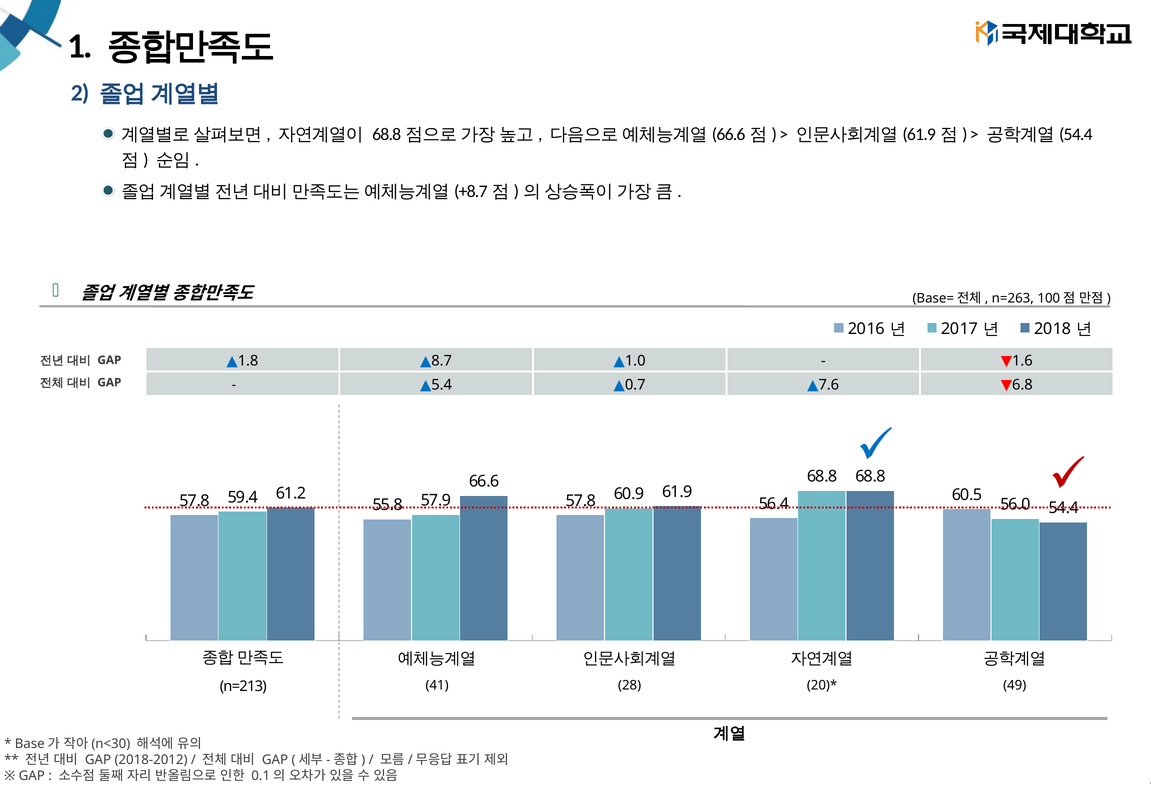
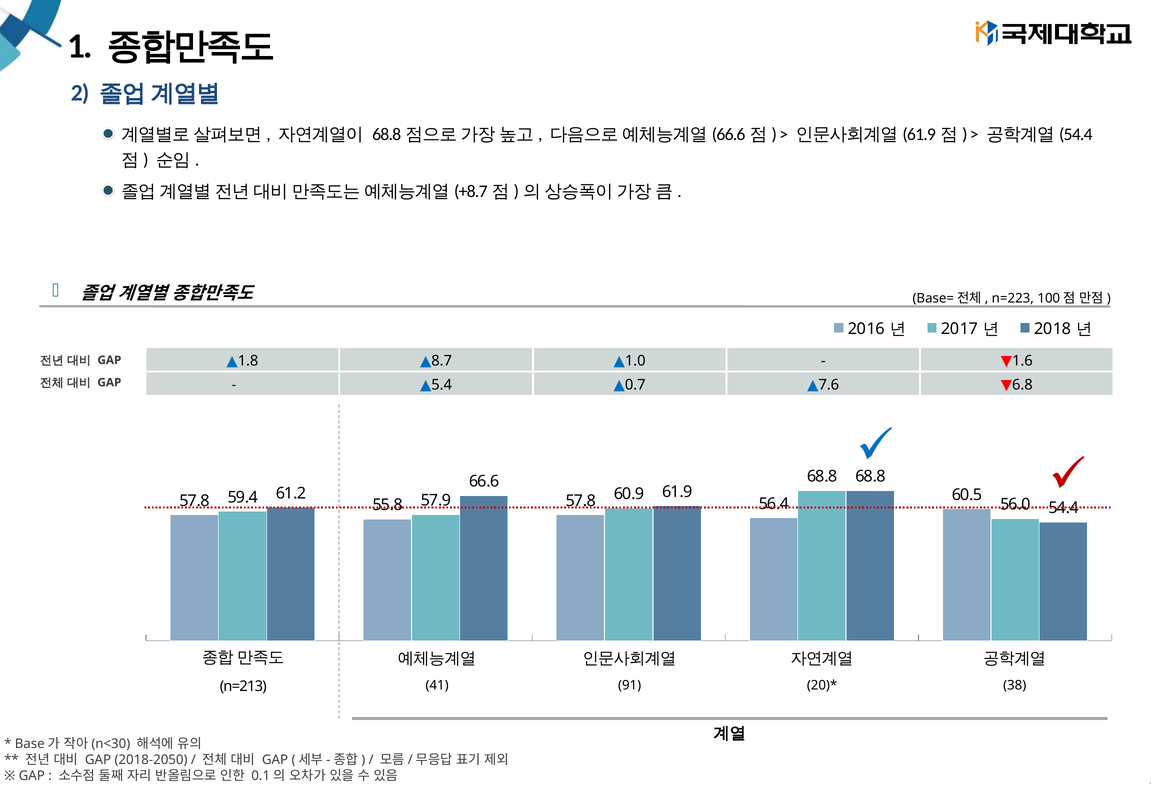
n=263: n=263 -> n=223
28: 28 -> 91
49: 49 -> 38
2018-2012: 2018-2012 -> 2018-2050
